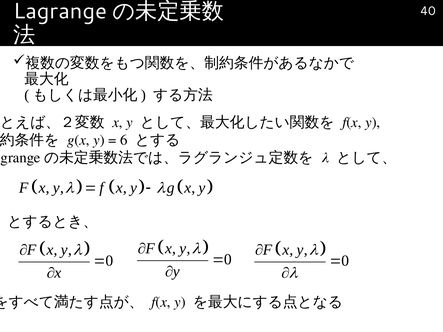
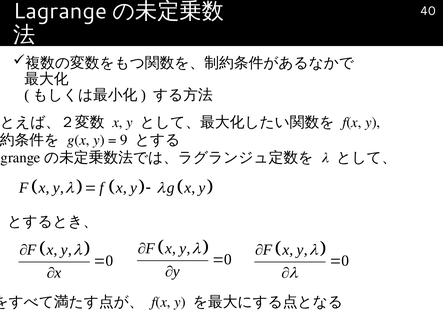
6: 6 -> 9
